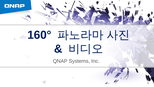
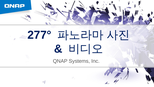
160°: 160° -> 277°
